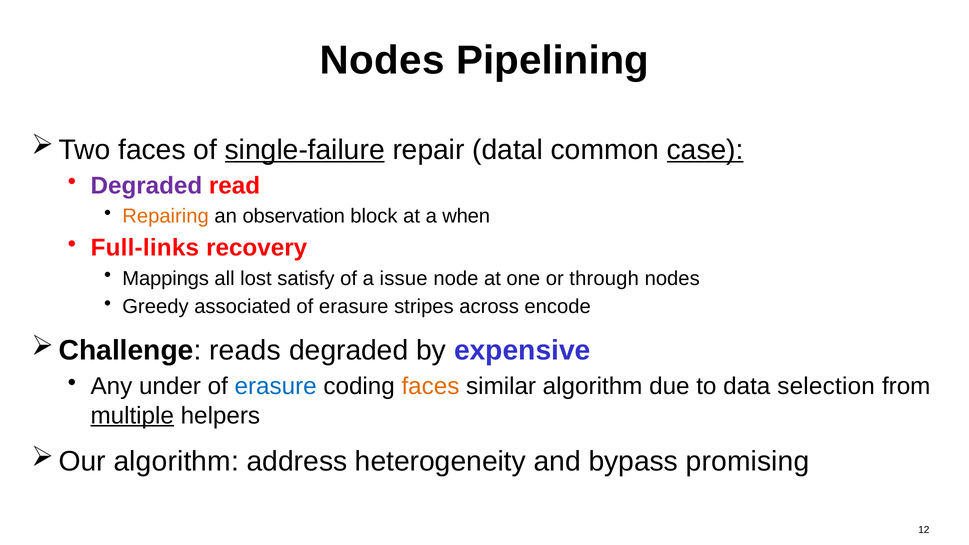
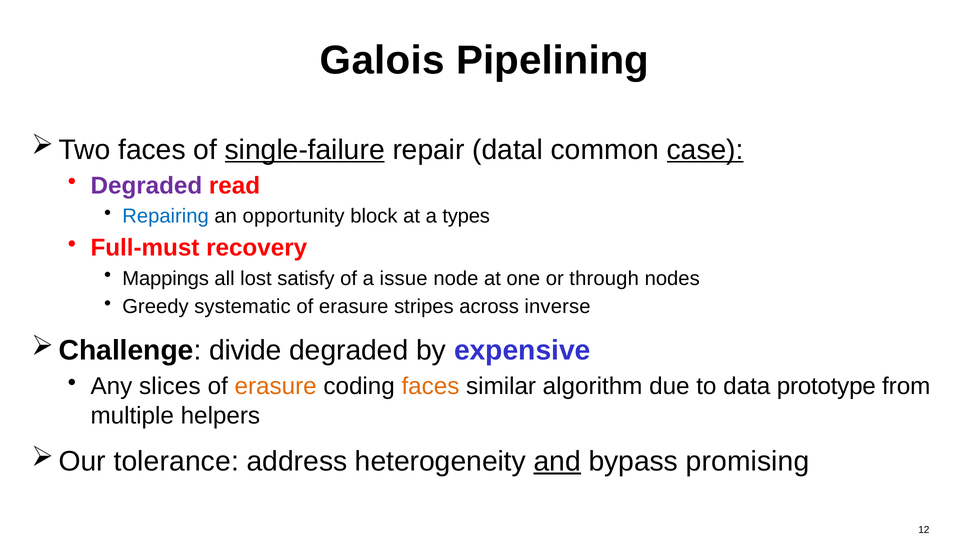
Nodes at (382, 60): Nodes -> Galois
Repairing colour: orange -> blue
observation: observation -> opportunity
when: when -> types
Full-links: Full-links -> Full-must
associated: associated -> systematic
encode: encode -> inverse
reads: reads -> divide
under: under -> slices
erasure at (276, 387) colour: blue -> orange
selection: selection -> prototype
multiple underline: present -> none
algorithm at (176, 462): algorithm -> tolerance
and underline: none -> present
